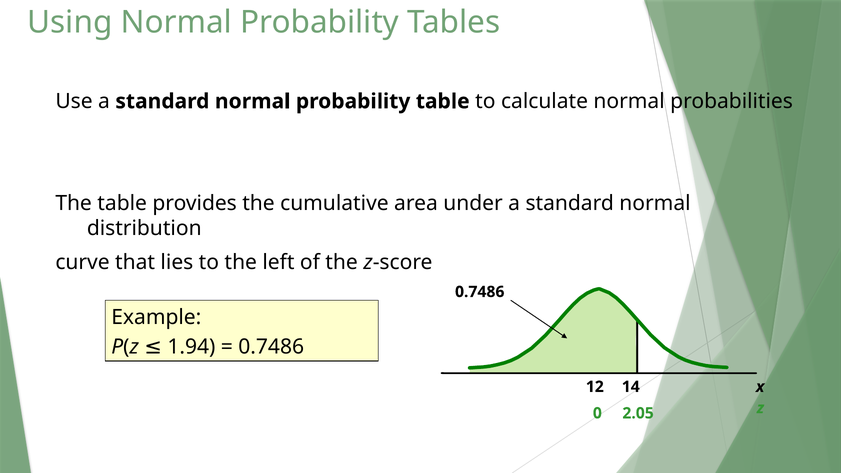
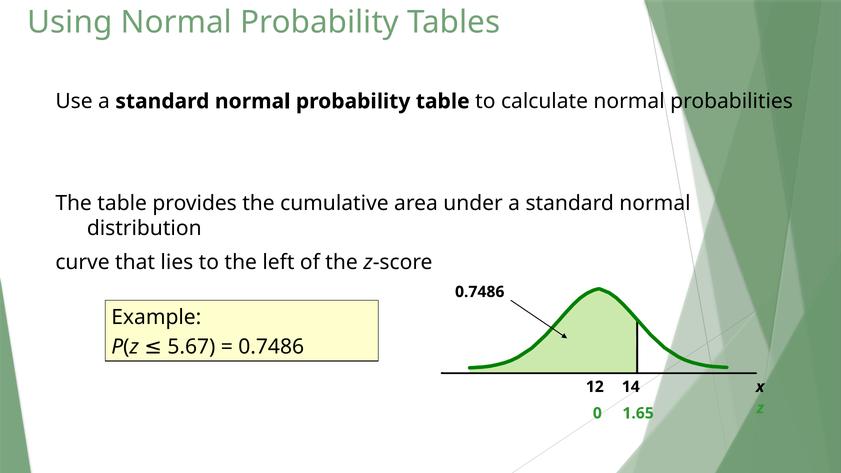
1.94: 1.94 -> 5.67
2.05: 2.05 -> 1.65
